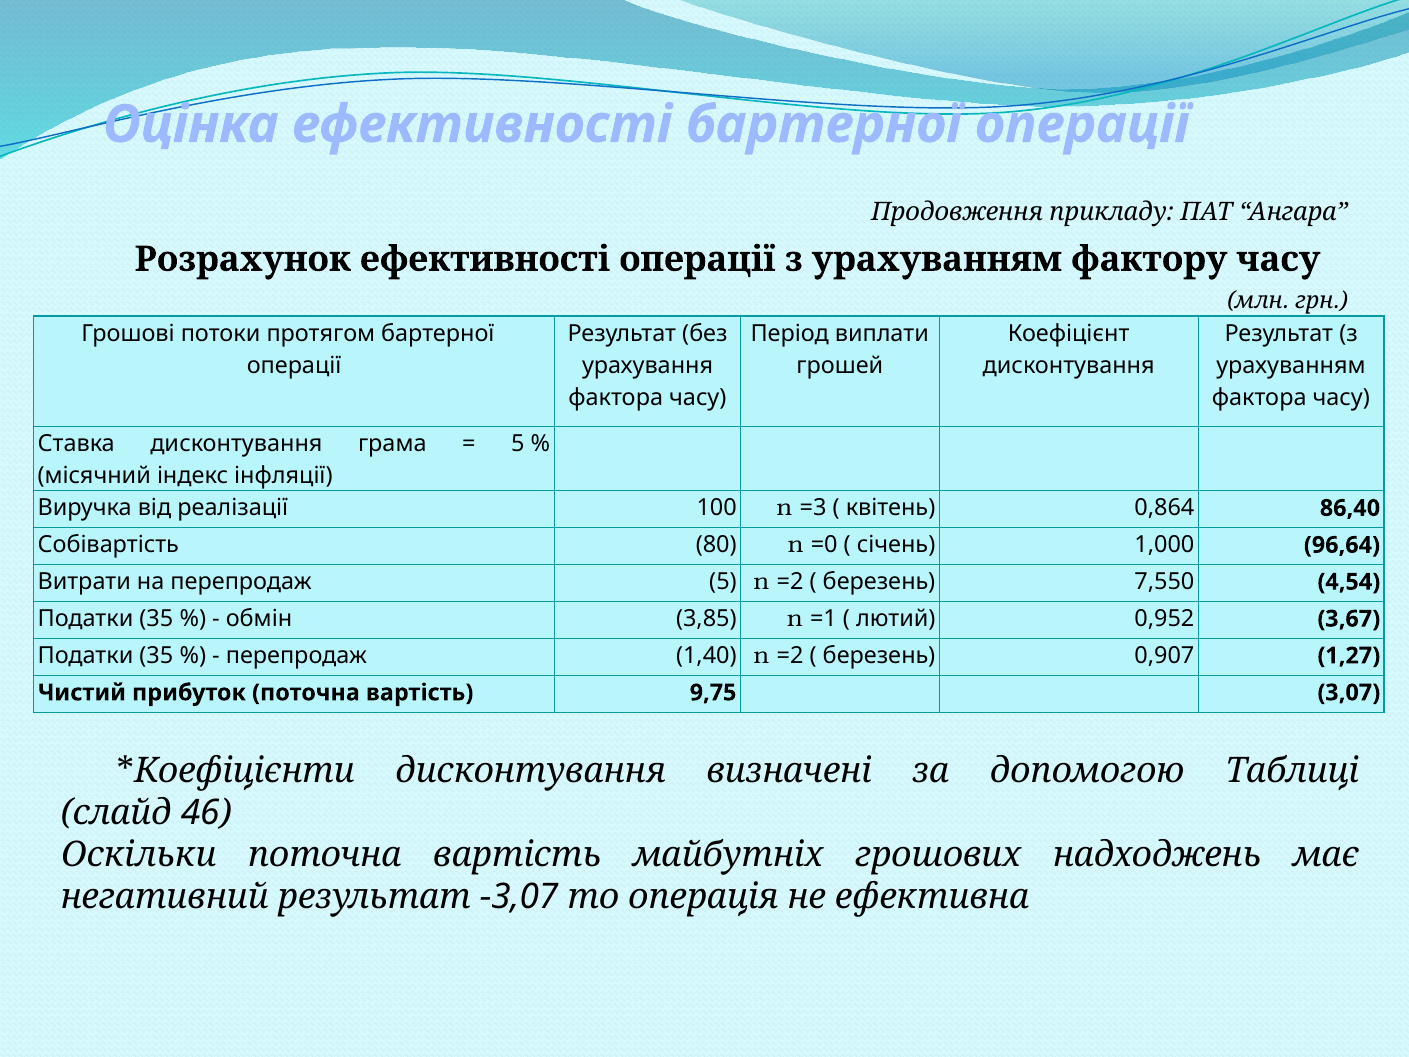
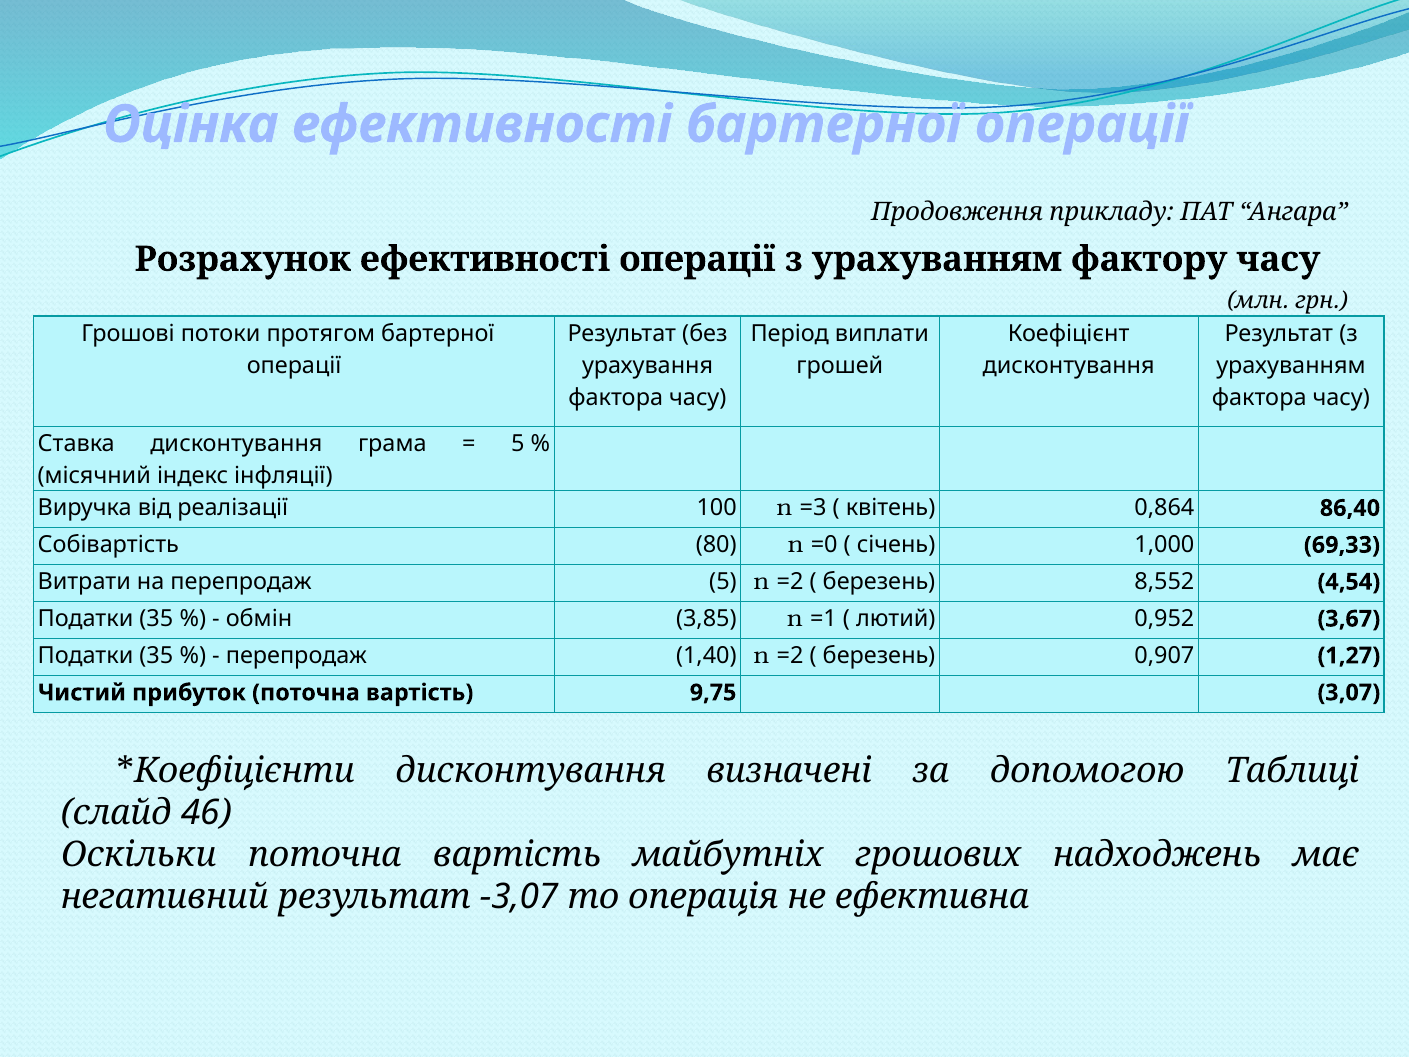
96,64: 96,64 -> 69,33
7,550: 7,550 -> 8,552
